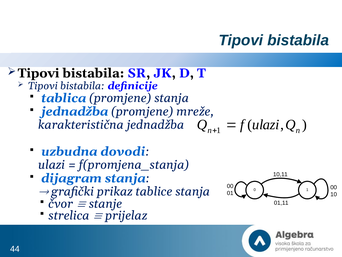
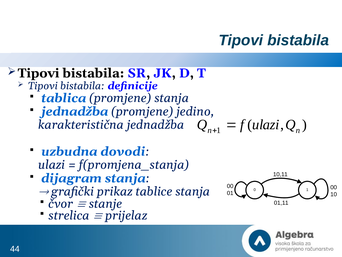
mreže: mreže -> jedino
